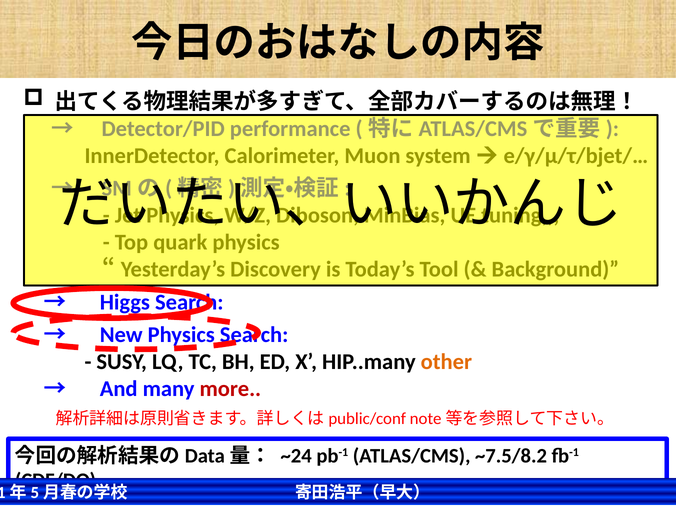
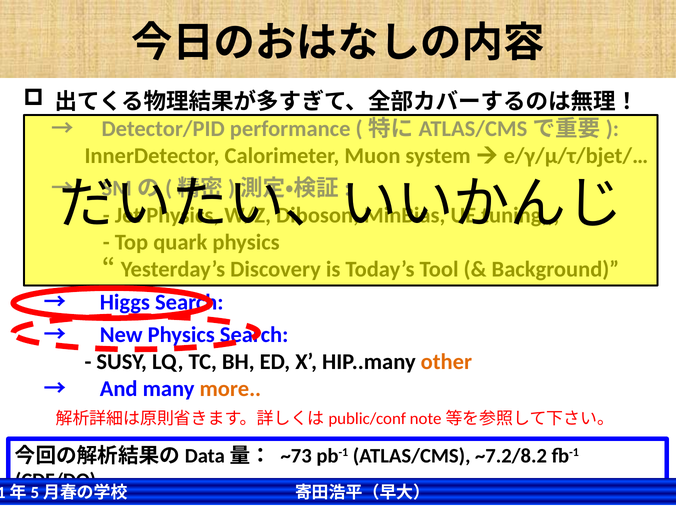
more colour: red -> orange
~24: ~24 -> ~73
~7.5/8.2: ~7.5/8.2 -> ~7.2/8.2
